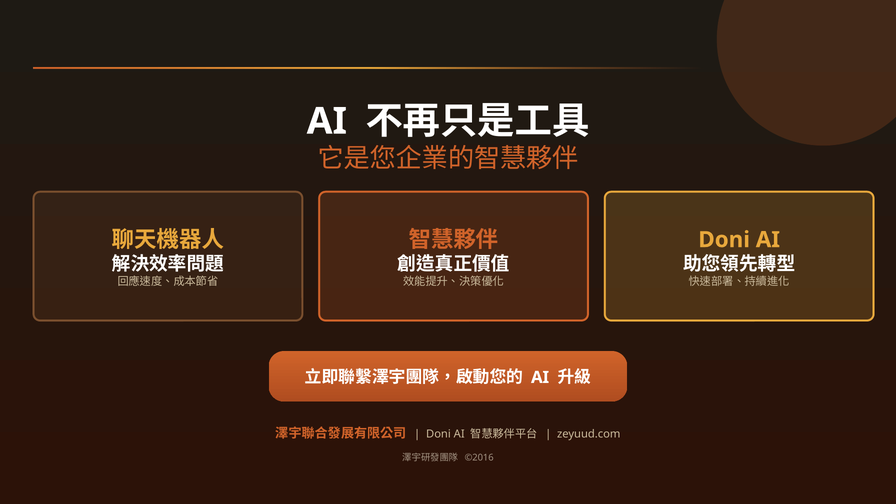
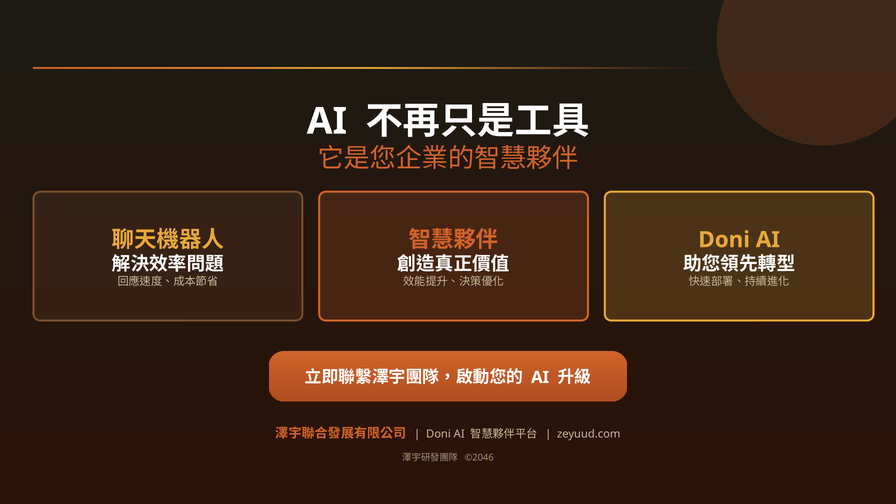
©2016: ©2016 -> ©2046
